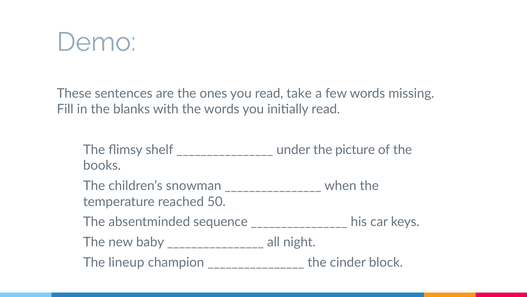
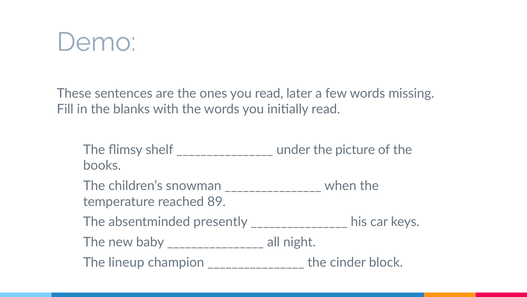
take: take -> later
50: 50 -> 89
sequence: sequence -> presently
